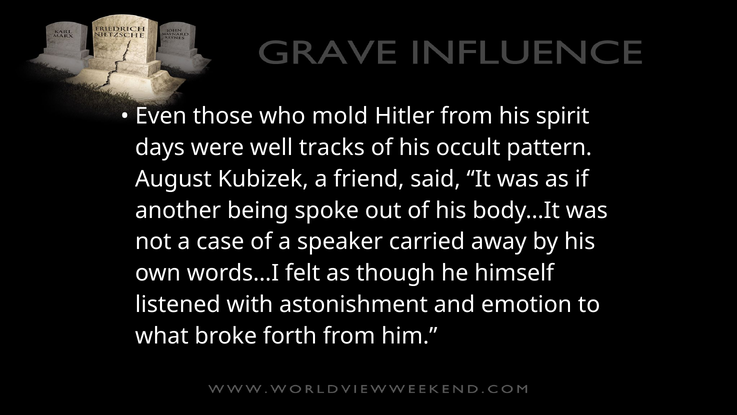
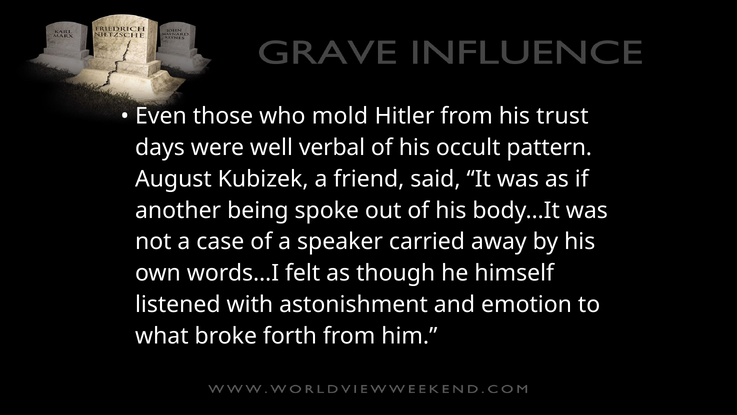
spirit: spirit -> trust
tracks: tracks -> verbal
